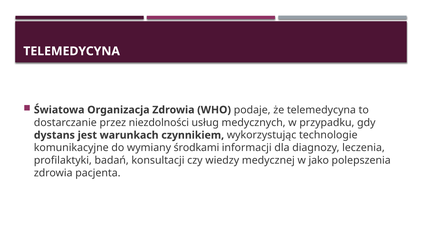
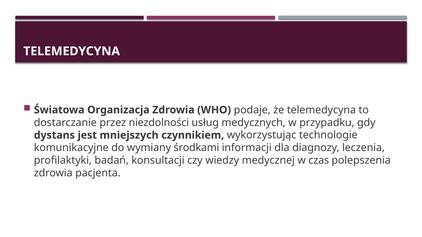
warunkach: warunkach -> mniejszych
jako: jako -> czas
